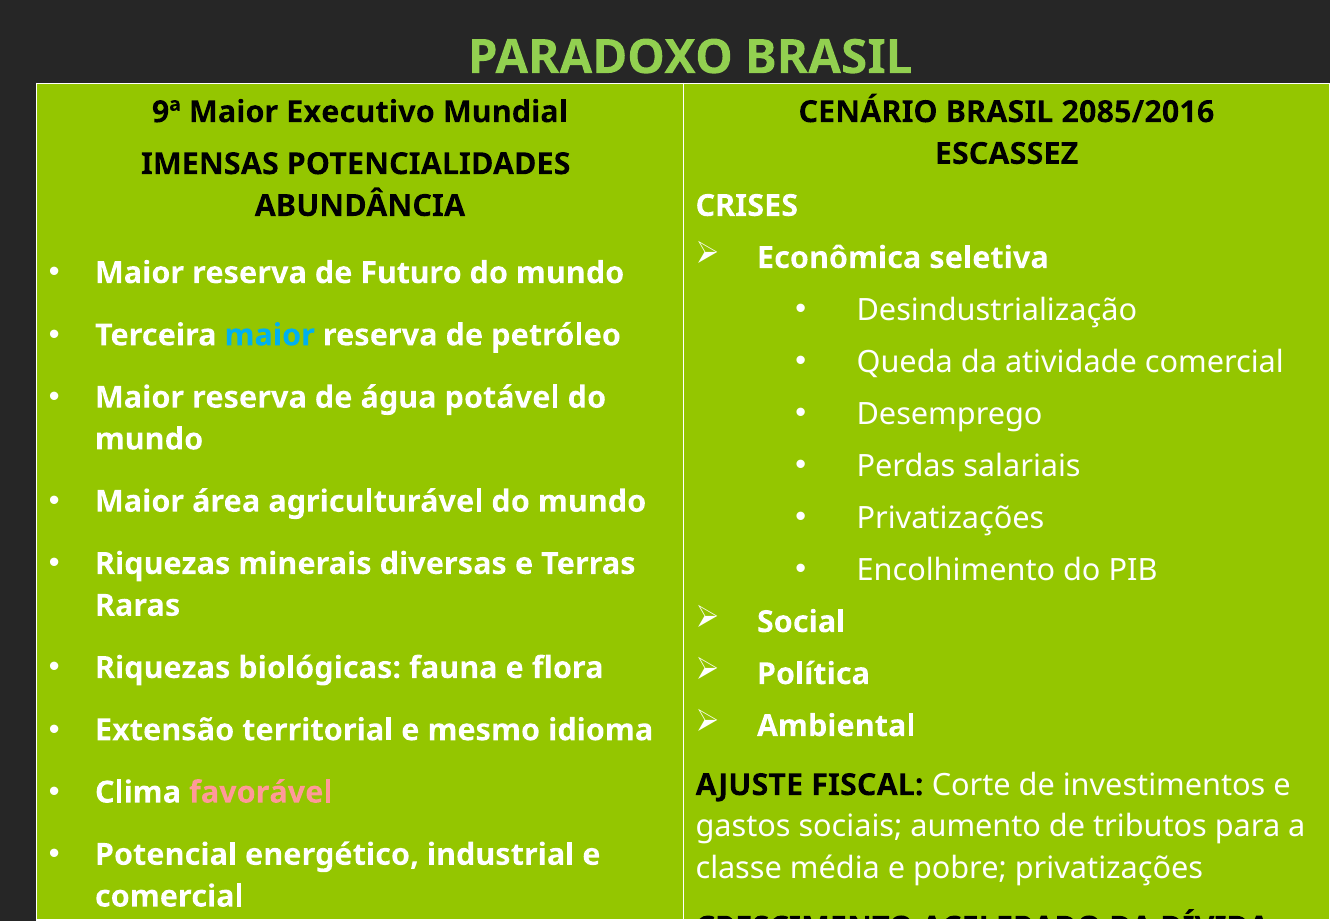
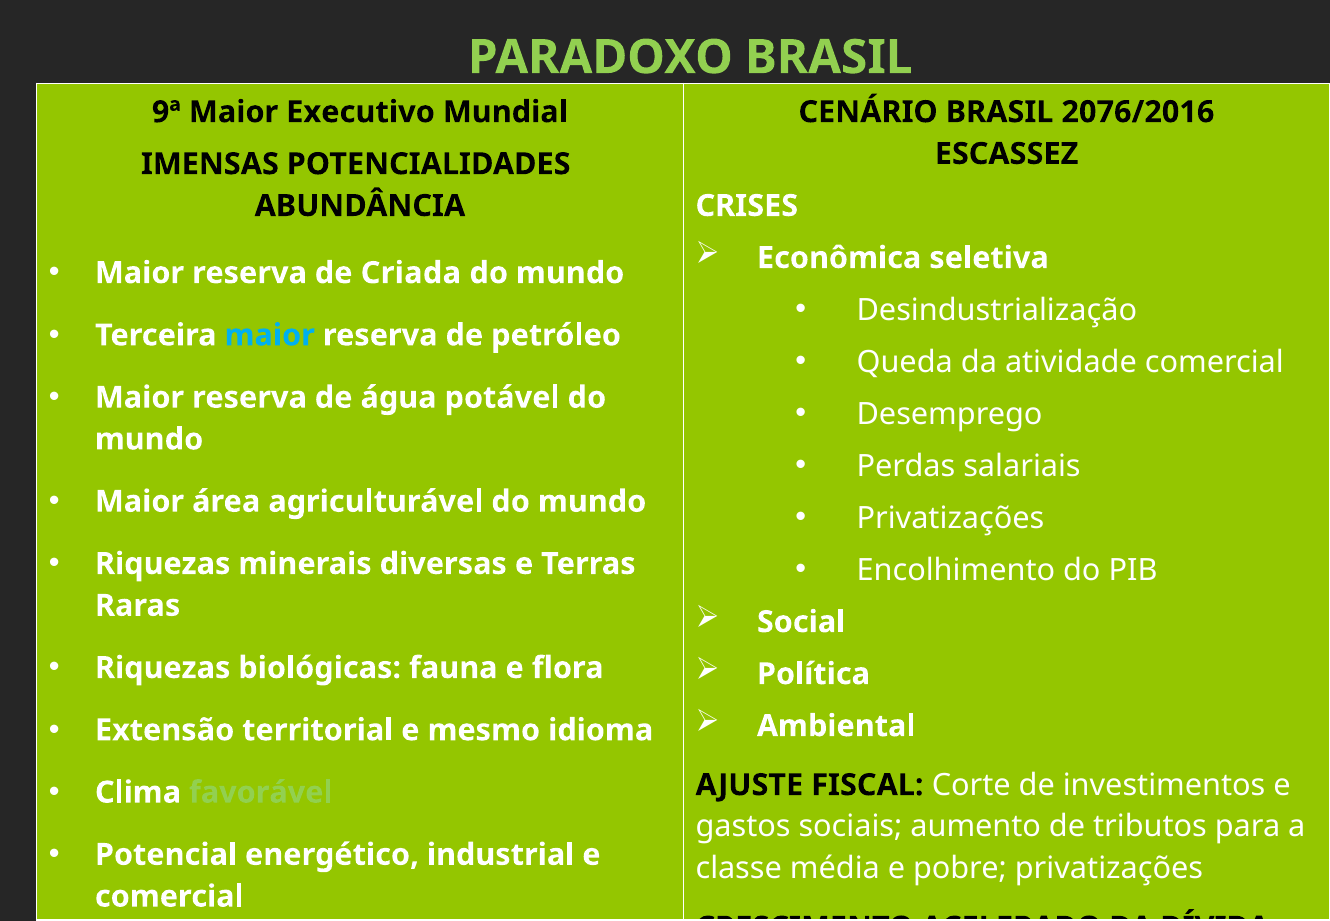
2085/2016: 2085/2016 -> 2076/2016
Futuro: Futuro -> Criada
favorável colour: pink -> light green
